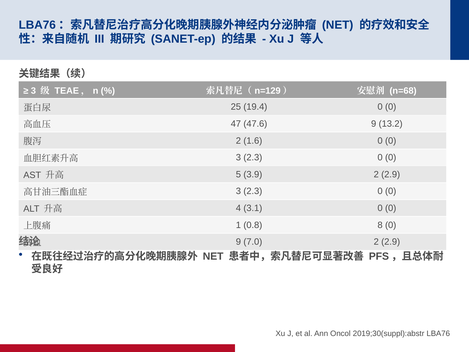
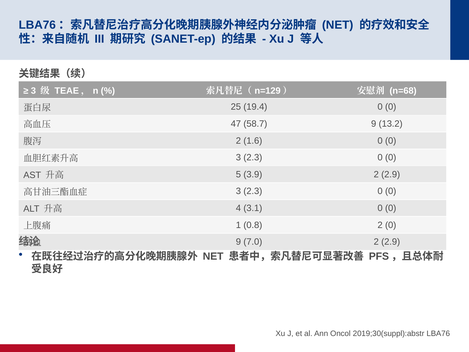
47.6: 47.6 -> 58.7
0.8 8: 8 -> 2
